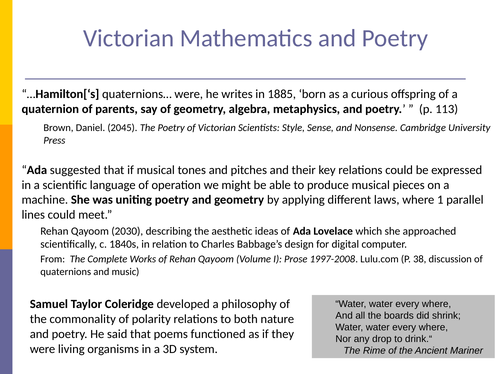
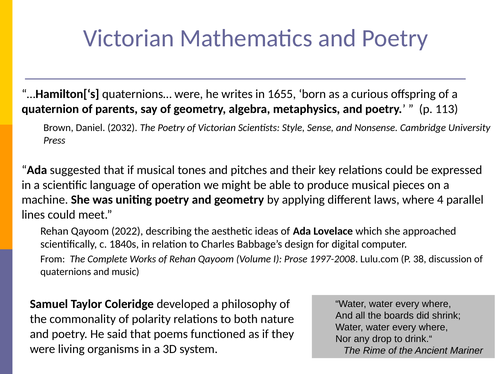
1885: 1885 -> 1655
2045: 2045 -> 2032
1: 1 -> 4
2030: 2030 -> 2022
